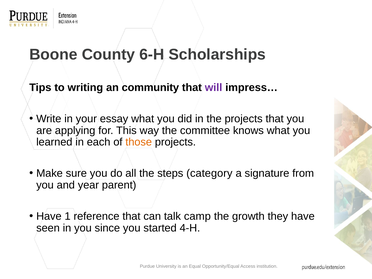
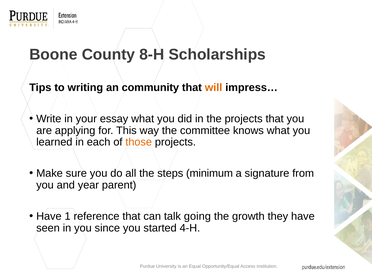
6-H: 6-H -> 8-H
will colour: purple -> orange
category: category -> minimum
camp: camp -> going
